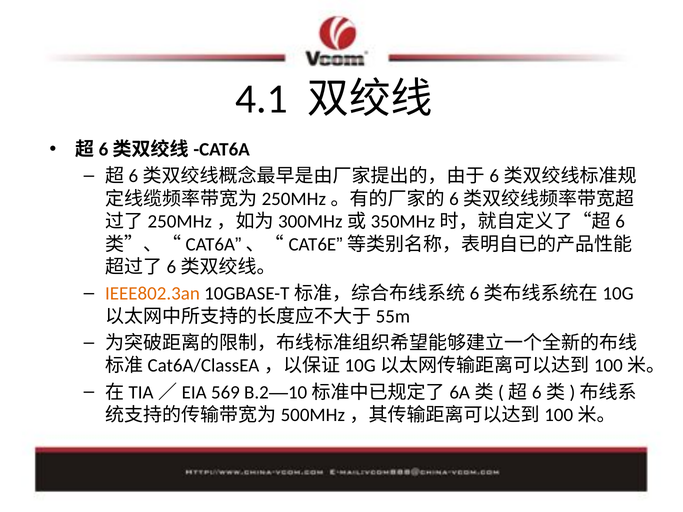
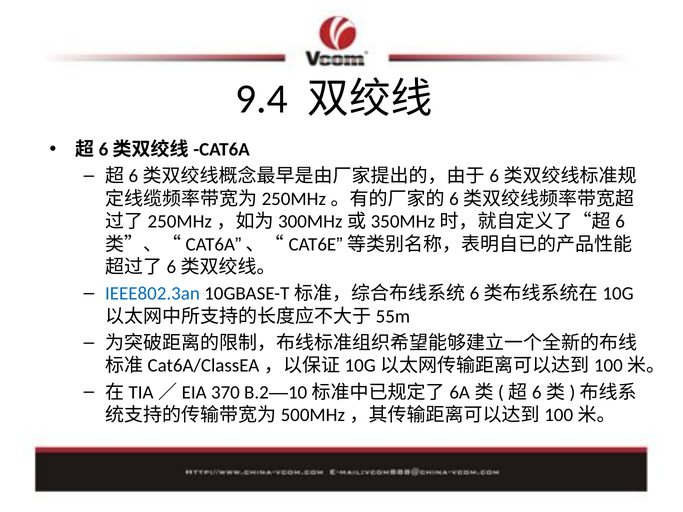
4.1: 4.1 -> 9.4
IEEE802.3an colour: orange -> blue
569: 569 -> 370
